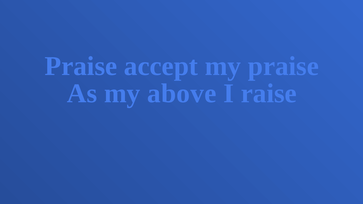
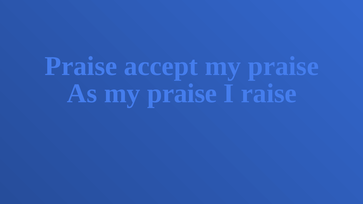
As my above: above -> praise
